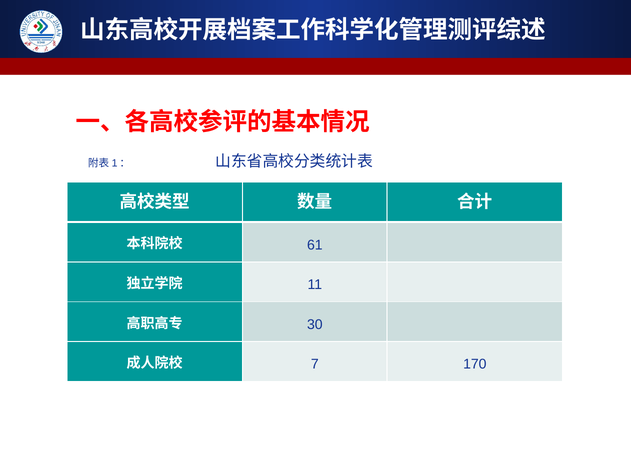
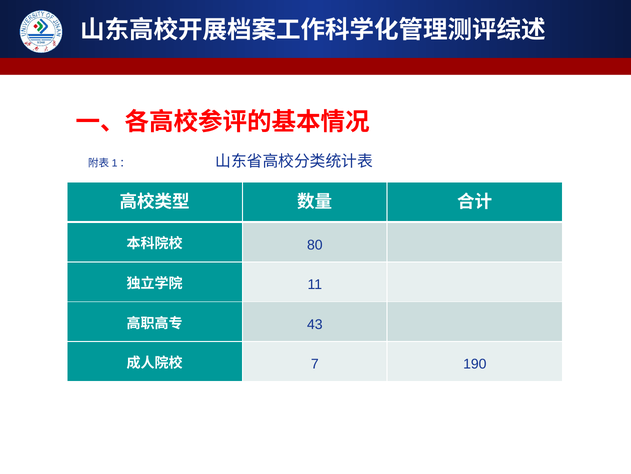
61: 61 -> 80
30: 30 -> 43
170: 170 -> 190
